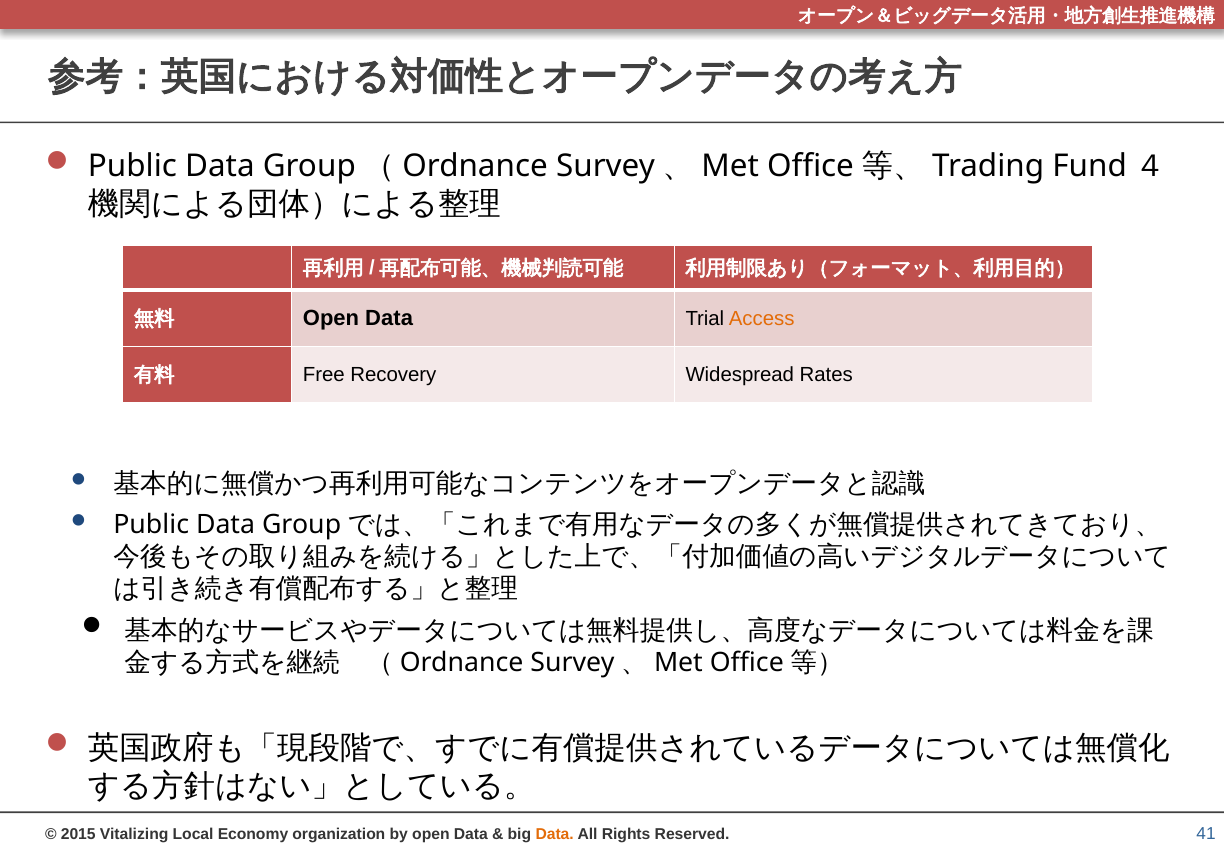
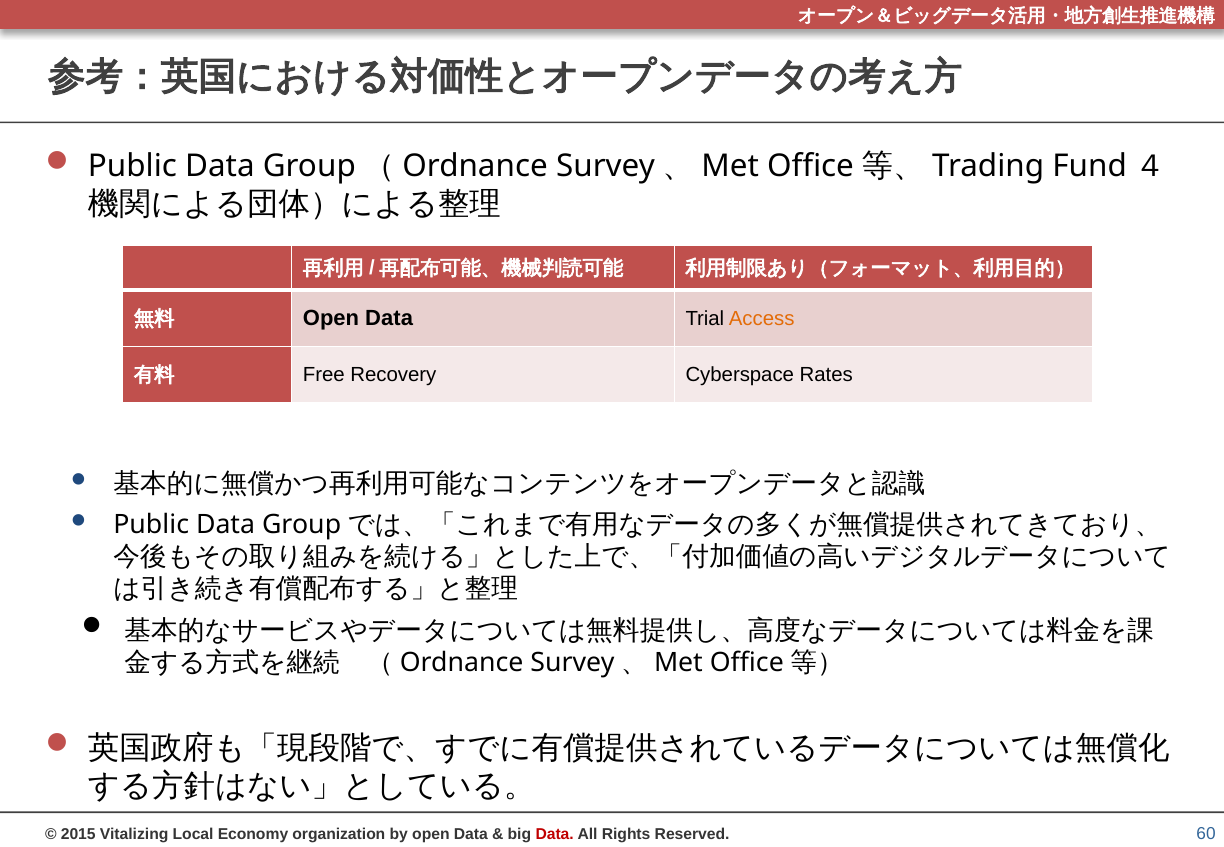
Widespread: Widespread -> Cyberspace
Data at (555, 835) colour: orange -> red
41: 41 -> 60
